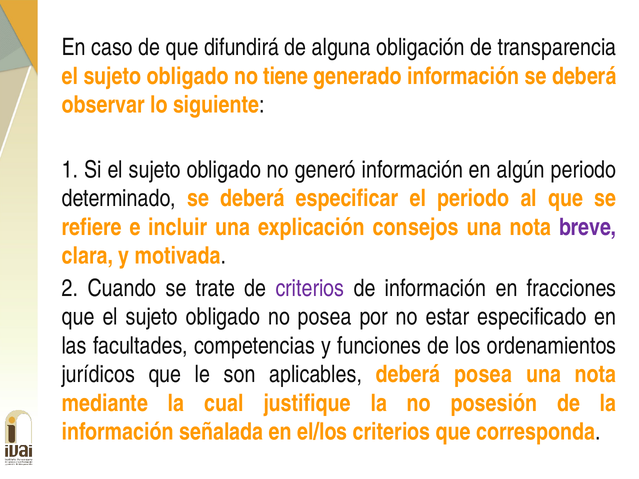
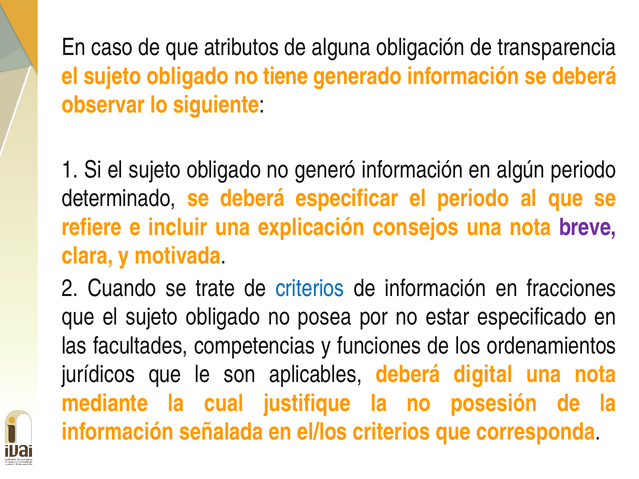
difundirá: difundirá -> atributos
criterios at (310, 288) colour: purple -> blue
deberá posea: posea -> digital
